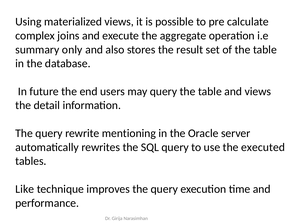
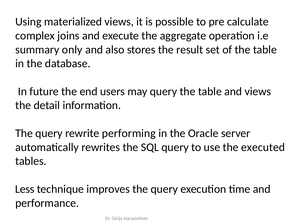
mentioning: mentioning -> performing
Like: Like -> Less
